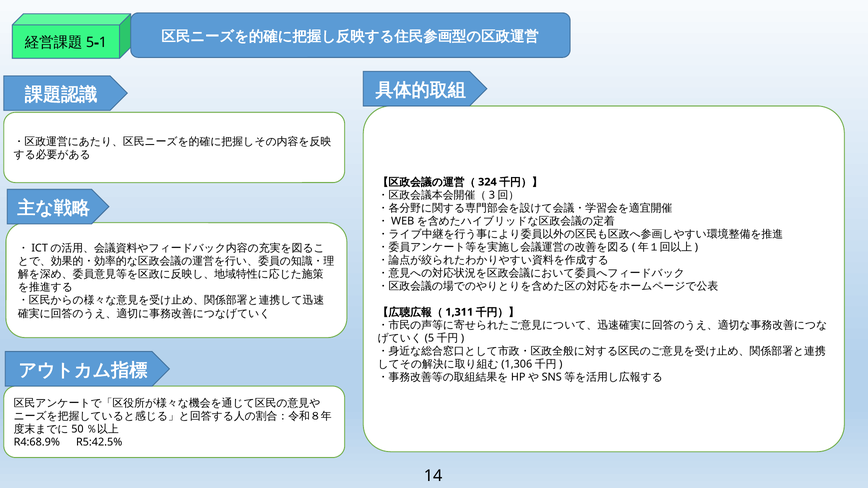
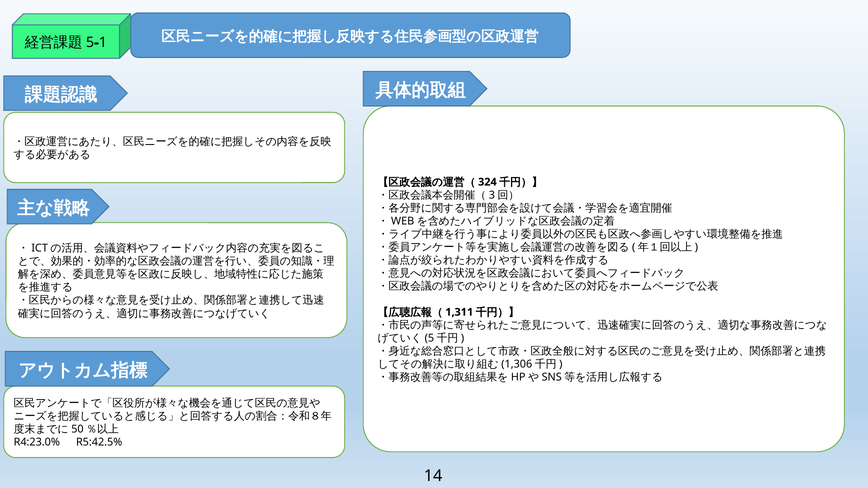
R4:68.9%: R4:68.9% -> R4:23.0%
